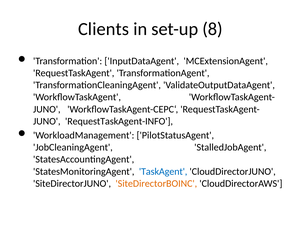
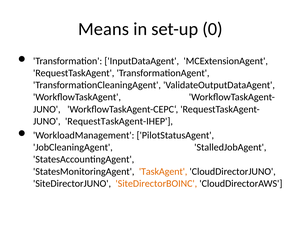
Clients: Clients -> Means
8: 8 -> 0
RequestTaskAgent-INFO: RequestTaskAgent-INFO -> RequestTaskAgent-IHEP
TaskAgent colour: blue -> orange
